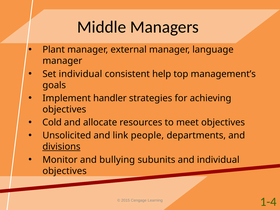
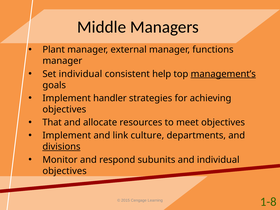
language: language -> functions
management’s underline: none -> present
Cold: Cold -> That
Unsolicited at (67, 136): Unsolicited -> Implement
people: people -> culture
bullying: bullying -> respond
1-4: 1-4 -> 1-8
